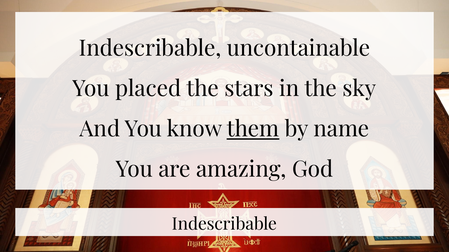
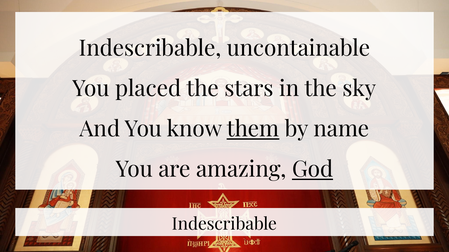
God underline: none -> present
